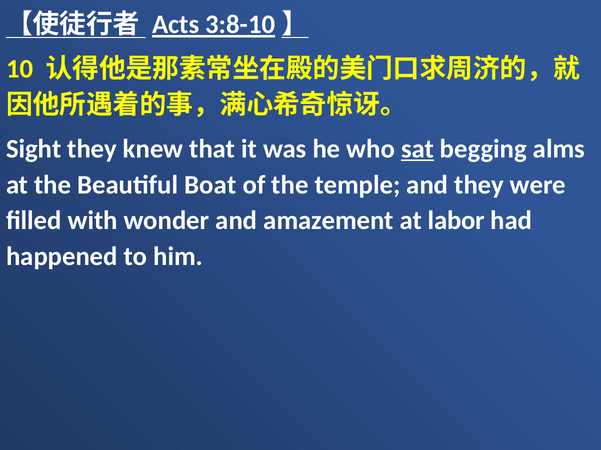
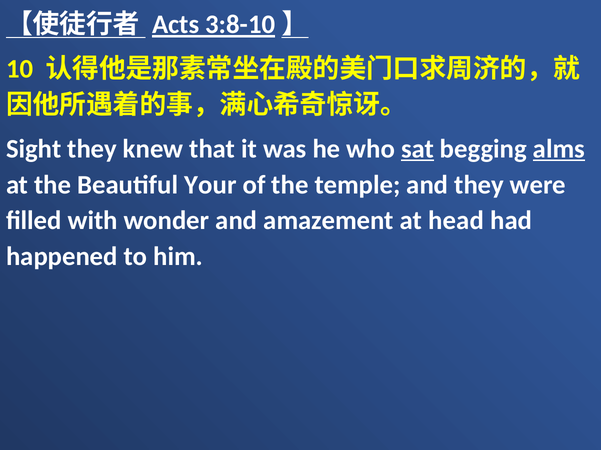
alms underline: none -> present
Boat: Boat -> Your
labor: labor -> head
